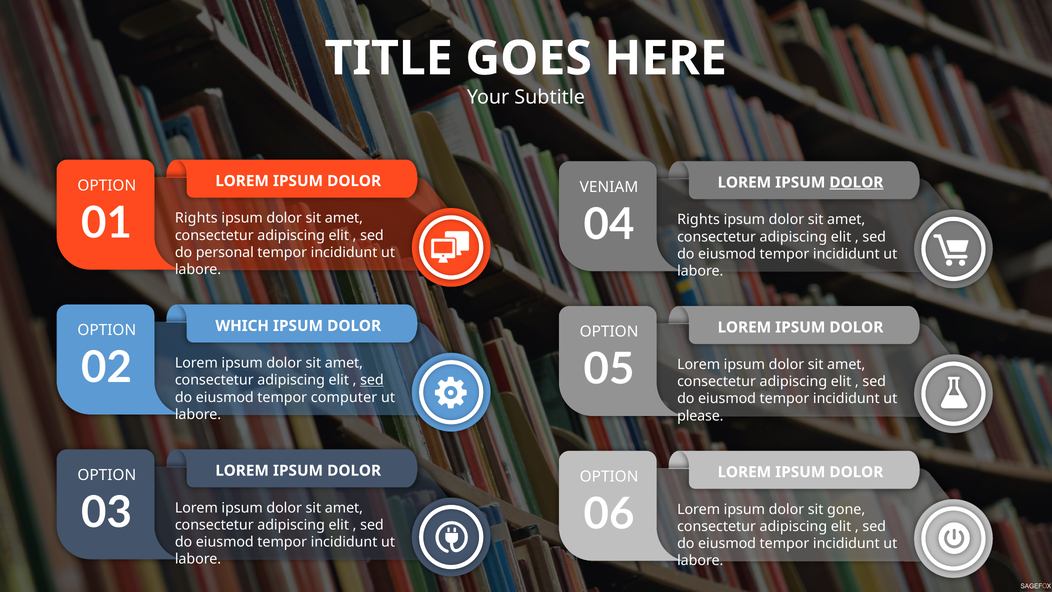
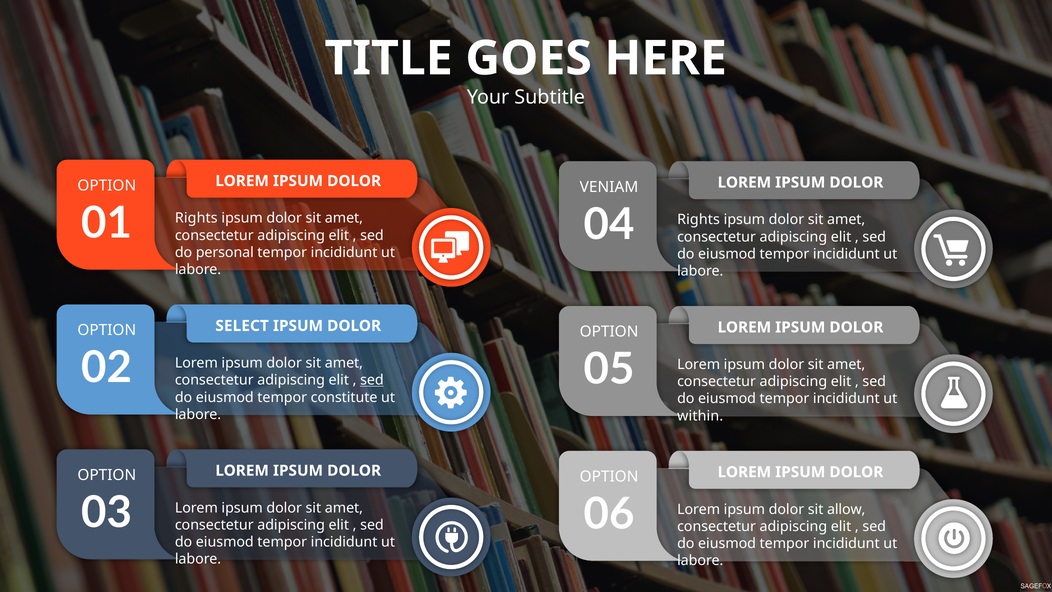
DOLOR at (856, 182) underline: present -> none
WHICH: WHICH -> SELECT
computer: computer -> constitute
please: please -> within
gone: gone -> allow
